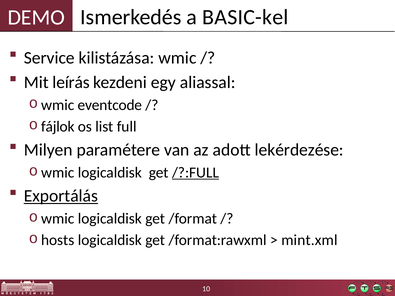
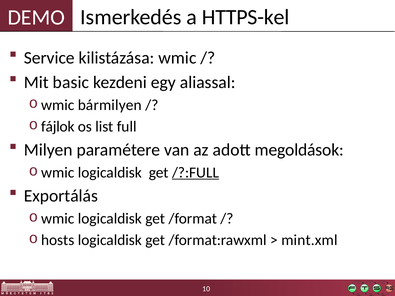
BASIC-kel: BASIC-kel -> HTTPS-kel
leírás: leírás -> basic
eventcode: eventcode -> bármilyen
lekérdezése: lekérdezése -> megoldások
Exportálás underline: present -> none
